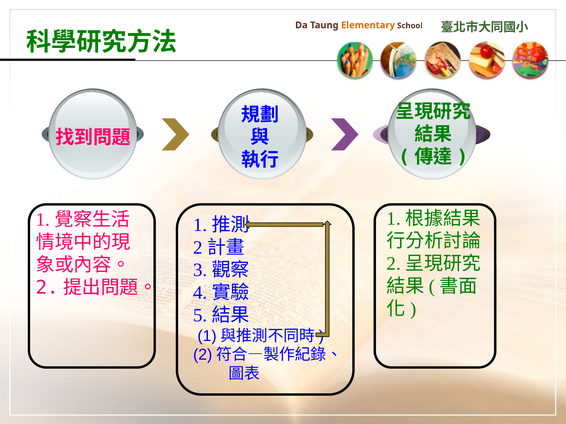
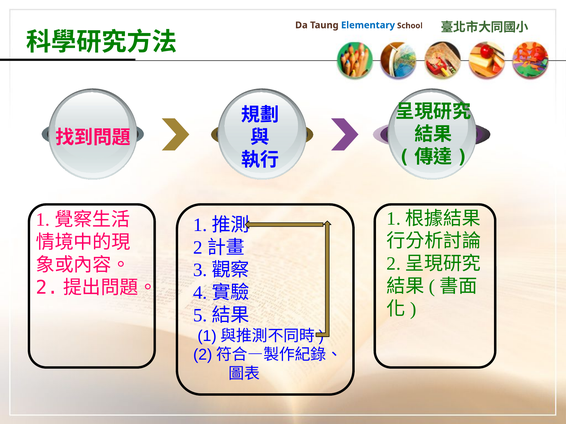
Elementary colour: orange -> blue
